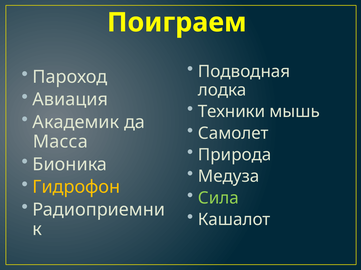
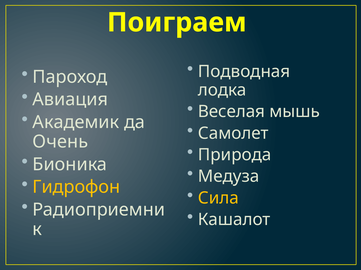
Техники: Техники -> Веселая
Масса: Масса -> Очень
Сила colour: light green -> yellow
